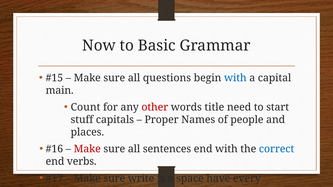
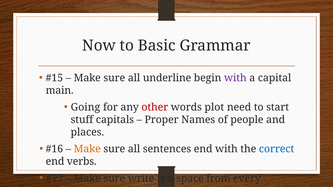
questions: questions -> underline
with at (235, 78) colour: blue -> purple
Count: Count -> Going
title: title -> plot
Make at (87, 149) colour: red -> orange
have: have -> from
